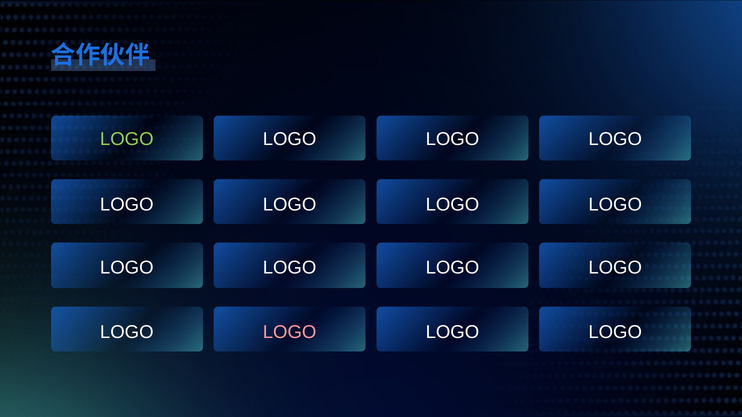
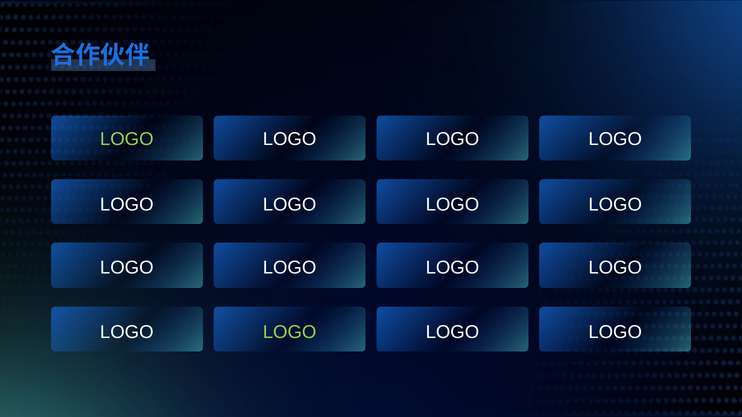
LOGO at (290, 332) colour: pink -> light green
